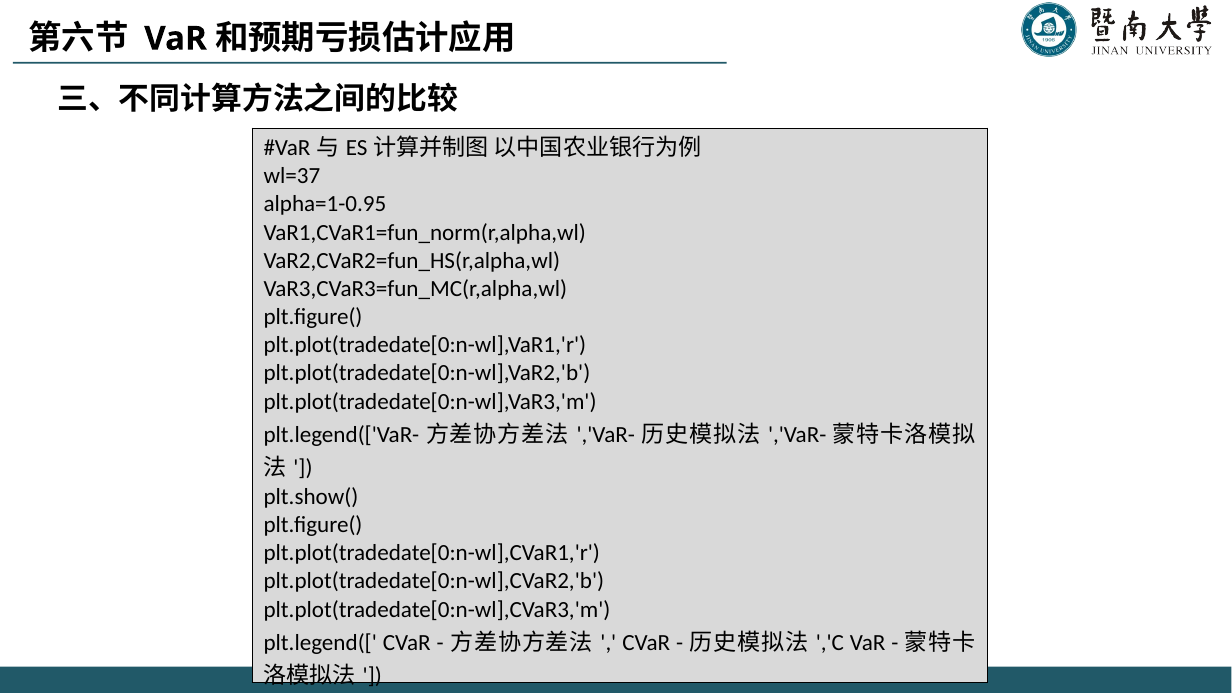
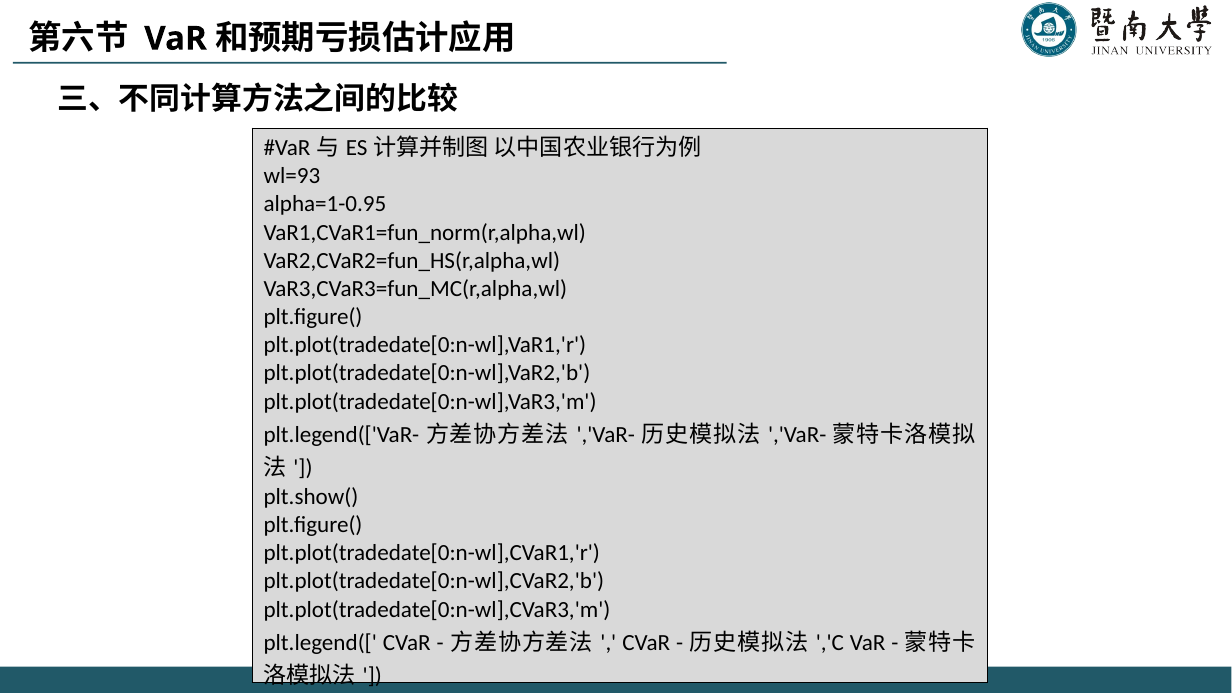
wl=37: wl=37 -> wl=93
